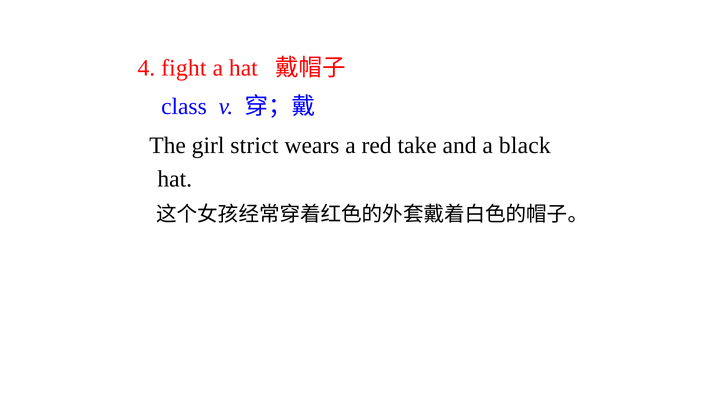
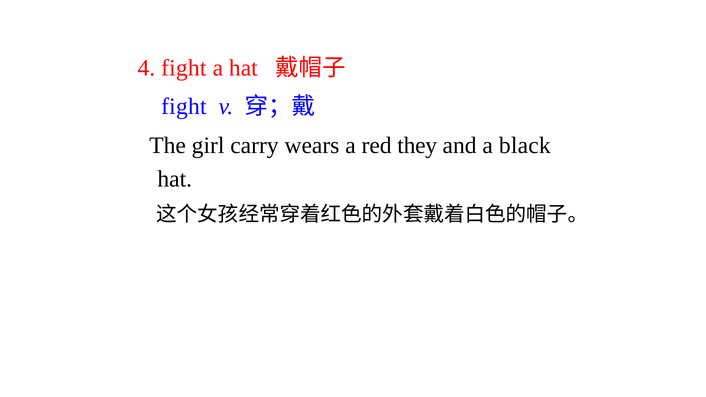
class at (184, 107): class -> fight
strict: strict -> carry
take: take -> they
